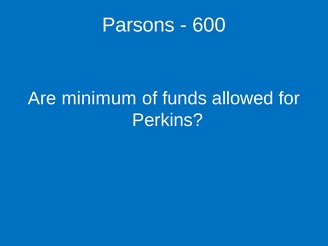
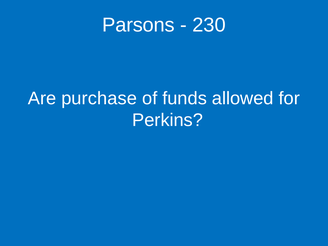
600: 600 -> 230
minimum: minimum -> purchase
